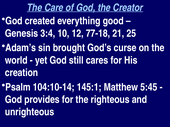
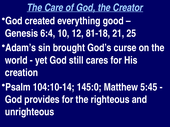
3:4: 3:4 -> 6:4
77-18: 77-18 -> 81-18
145:1: 145:1 -> 145:0
